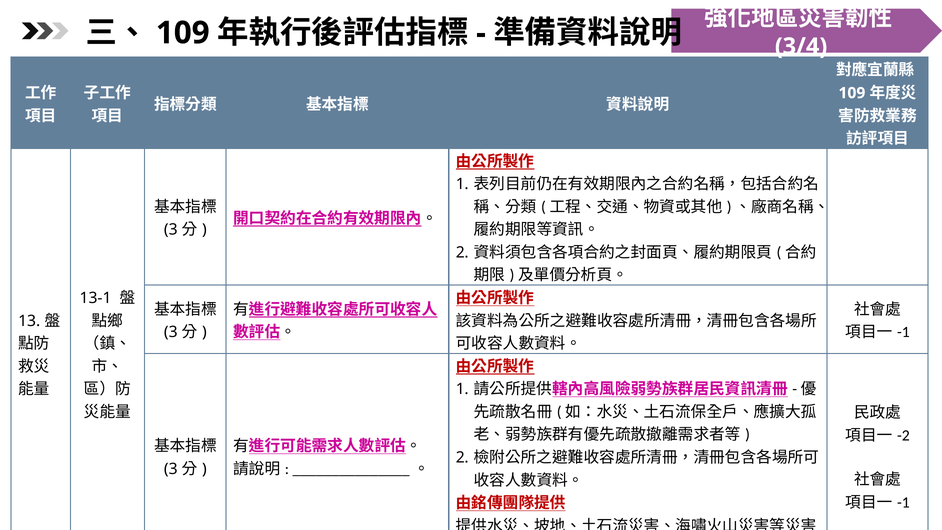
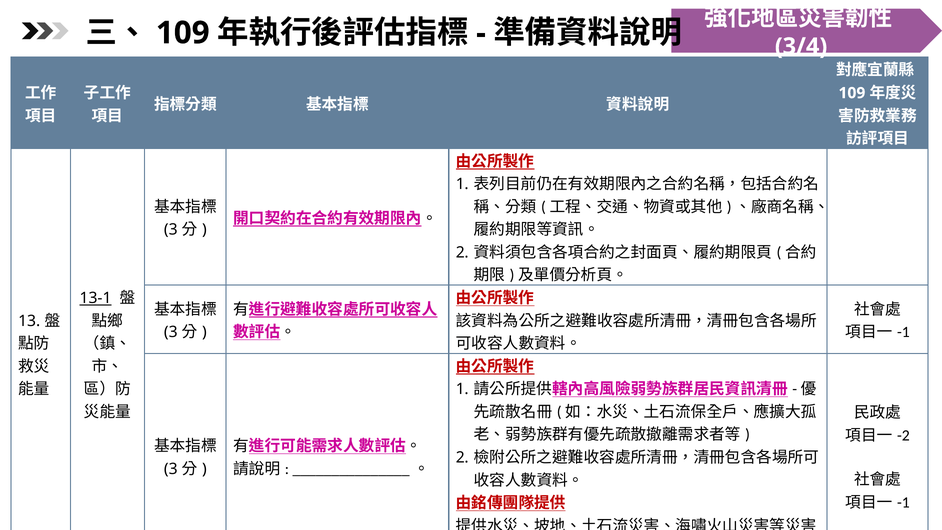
13-1 underline: none -> present
